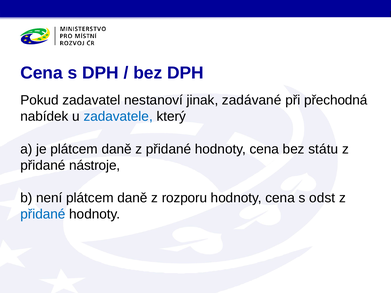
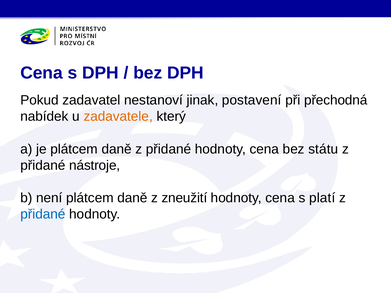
zadávané: zadávané -> postavení
zadavatele colour: blue -> orange
rozporu: rozporu -> zneužití
odst: odst -> platí
